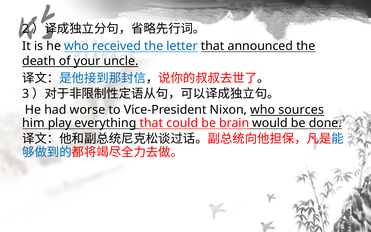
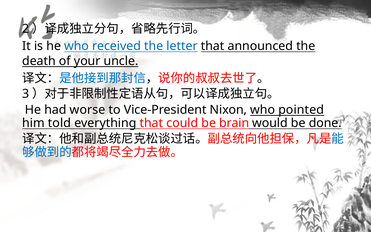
sources: sources -> pointed
play: play -> told
